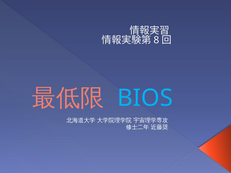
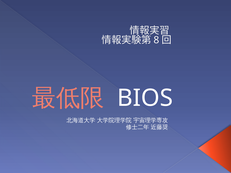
BIOS colour: light blue -> white
